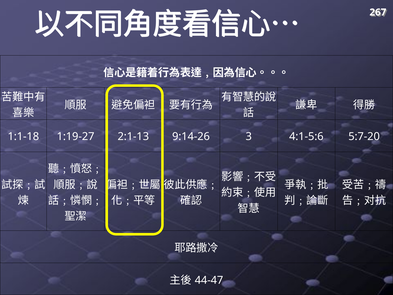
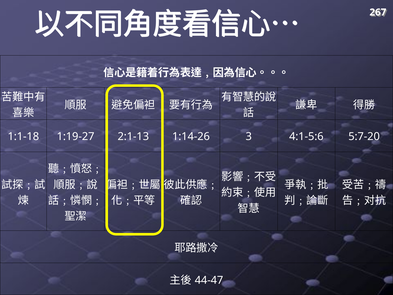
9:14-26: 9:14-26 -> 1:14-26
